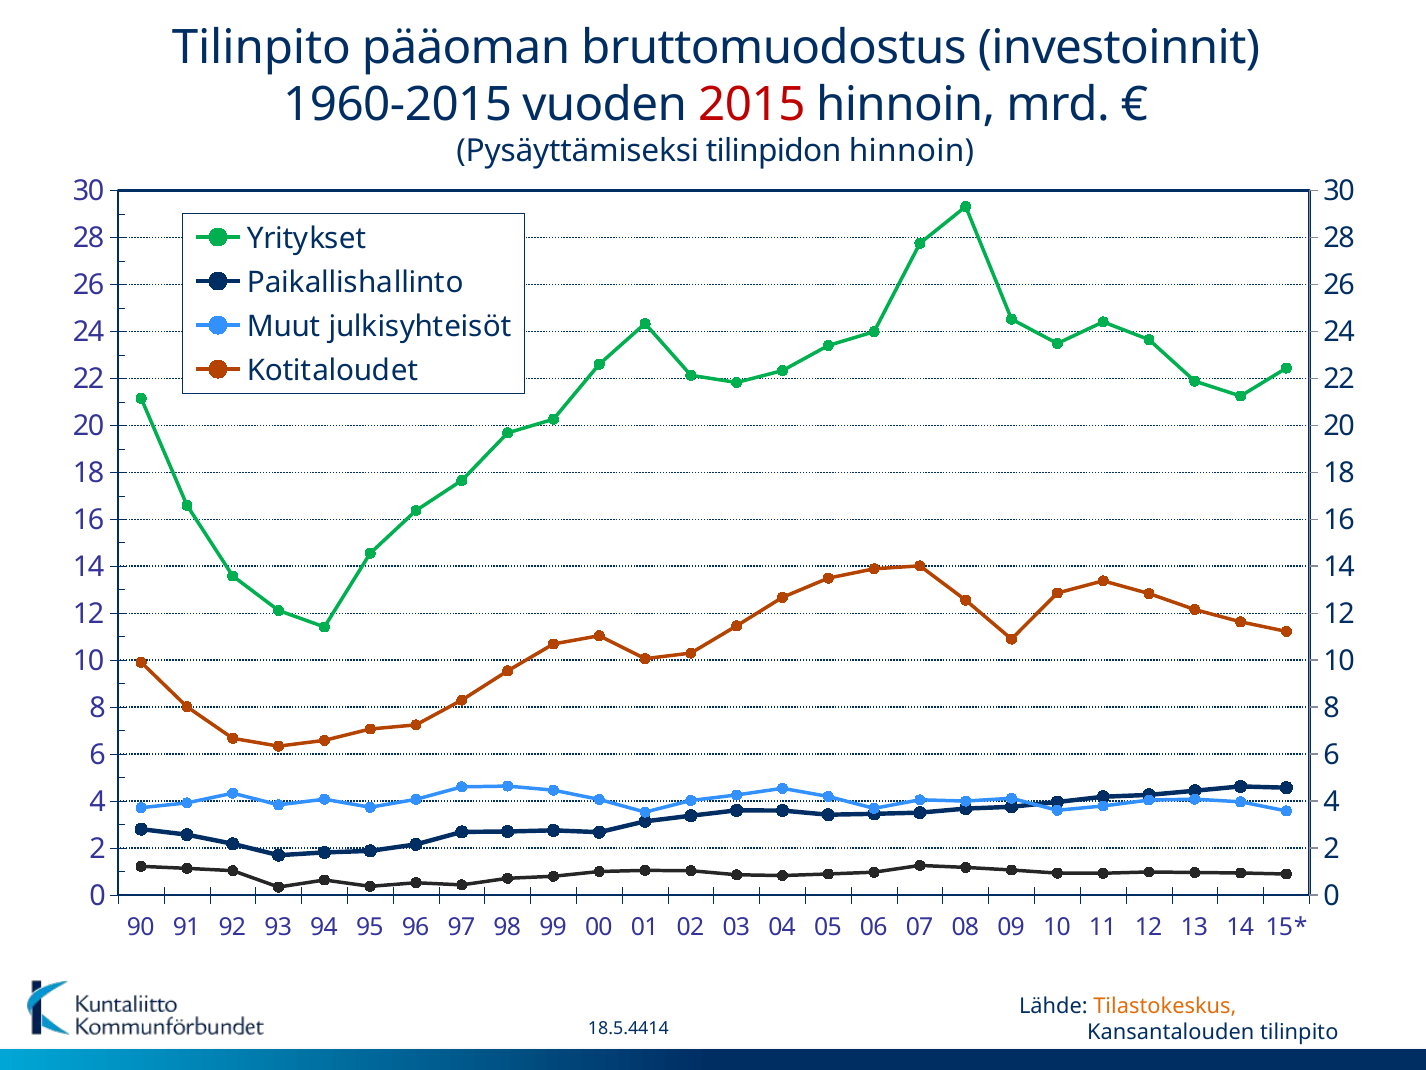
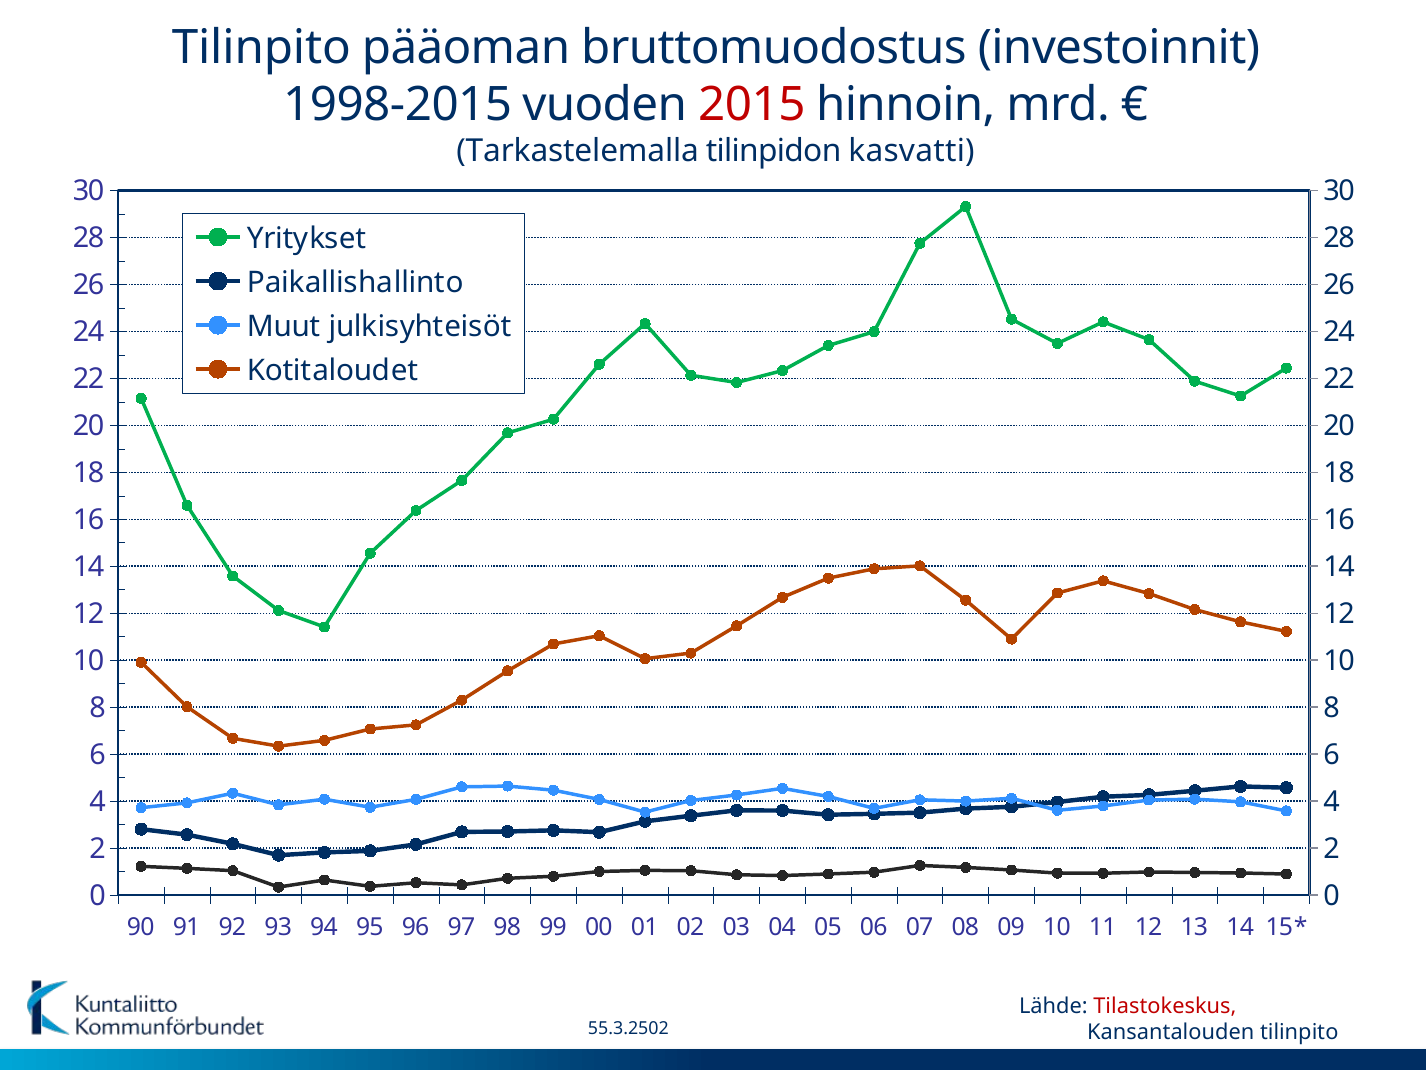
1960-2015: 1960-2015 -> 1998-2015
Pysäyttämiseksi: Pysäyttämiseksi -> Tarkastelemalla
tilinpidon hinnoin: hinnoin -> kasvatti
Tilastokeskus colour: orange -> red
18.5.4414: 18.5.4414 -> 55.3.2502
